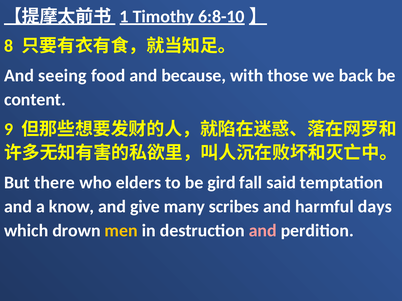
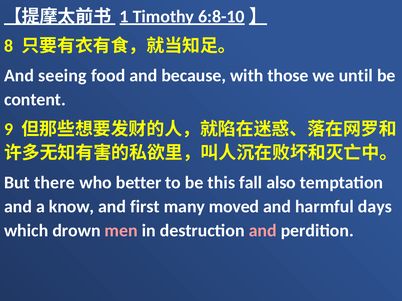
back: back -> until
elders: elders -> better
gird: gird -> this
said: said -> also
give: give -> first
scribes: scribes -> moved
men colour: yellow -> pink
